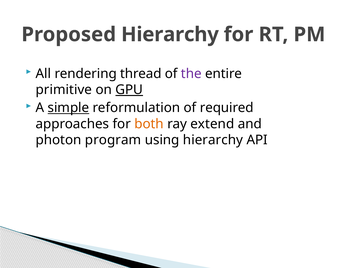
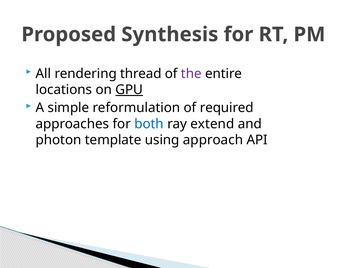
Proposed Hierarchy: Hierarchy -> Synthesis
primitive: primitive -> locations
simple underline: present -> none
both colour: orange -> blue
program: program -> template
using hierarchy: hierarchy -> approach
